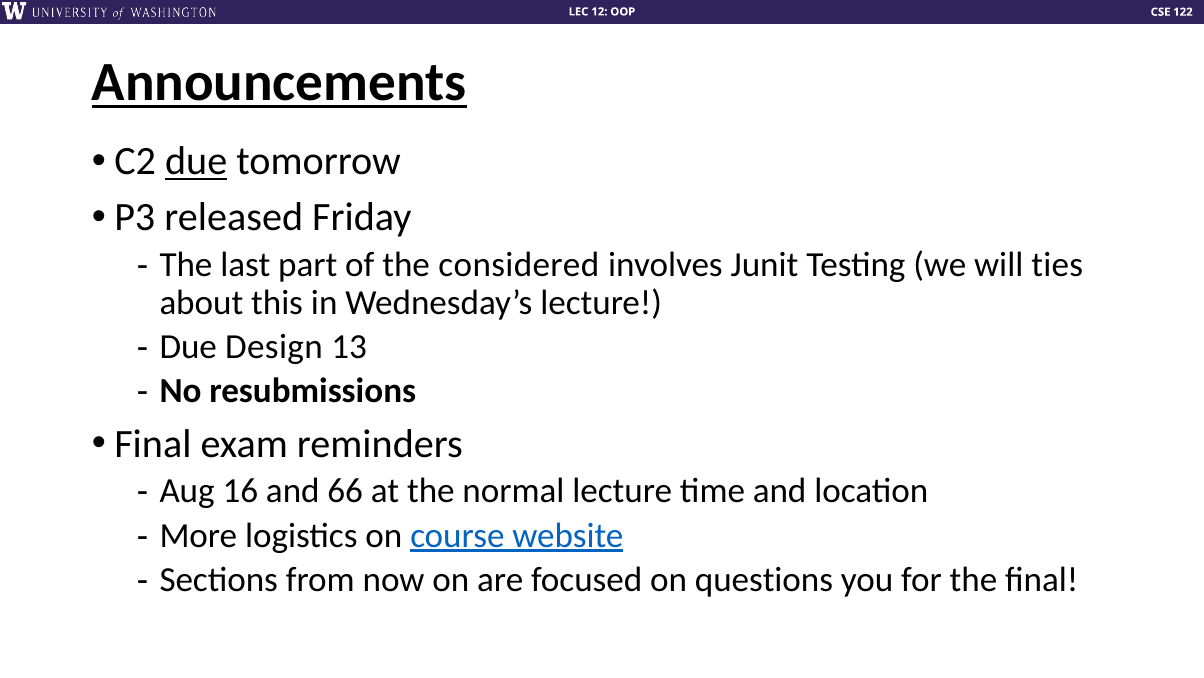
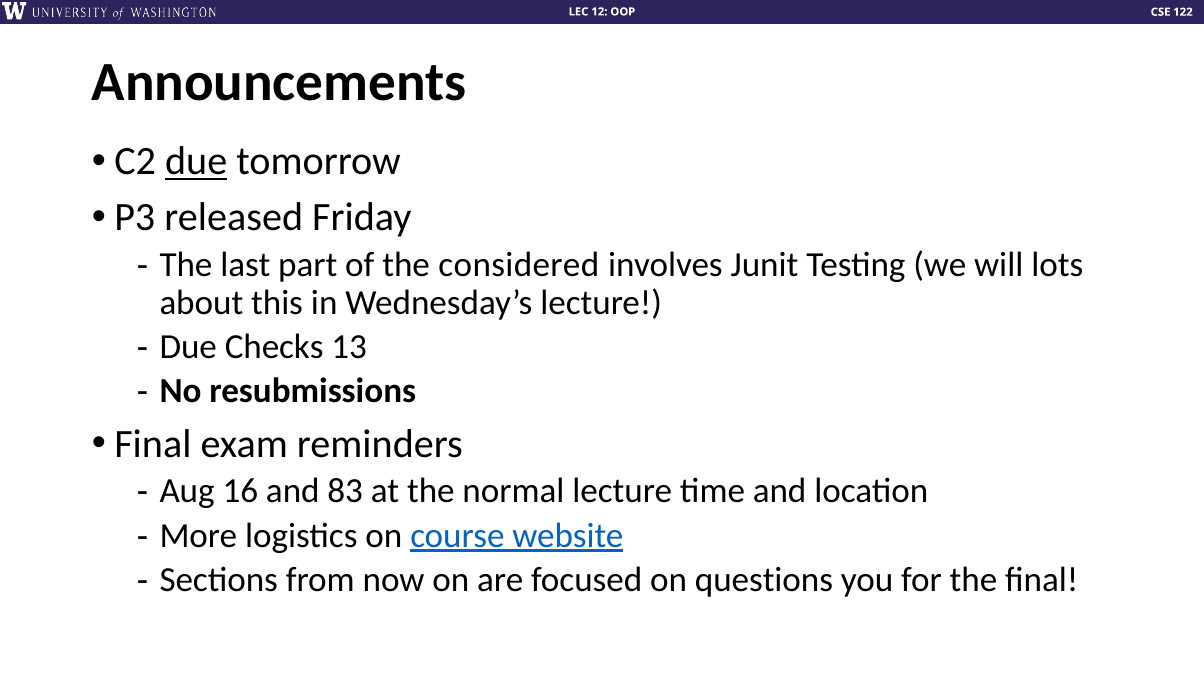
Announcements underline: present -> none
ties: ties -> lots
Design: Design -> Checks
66: 66 -> 83
